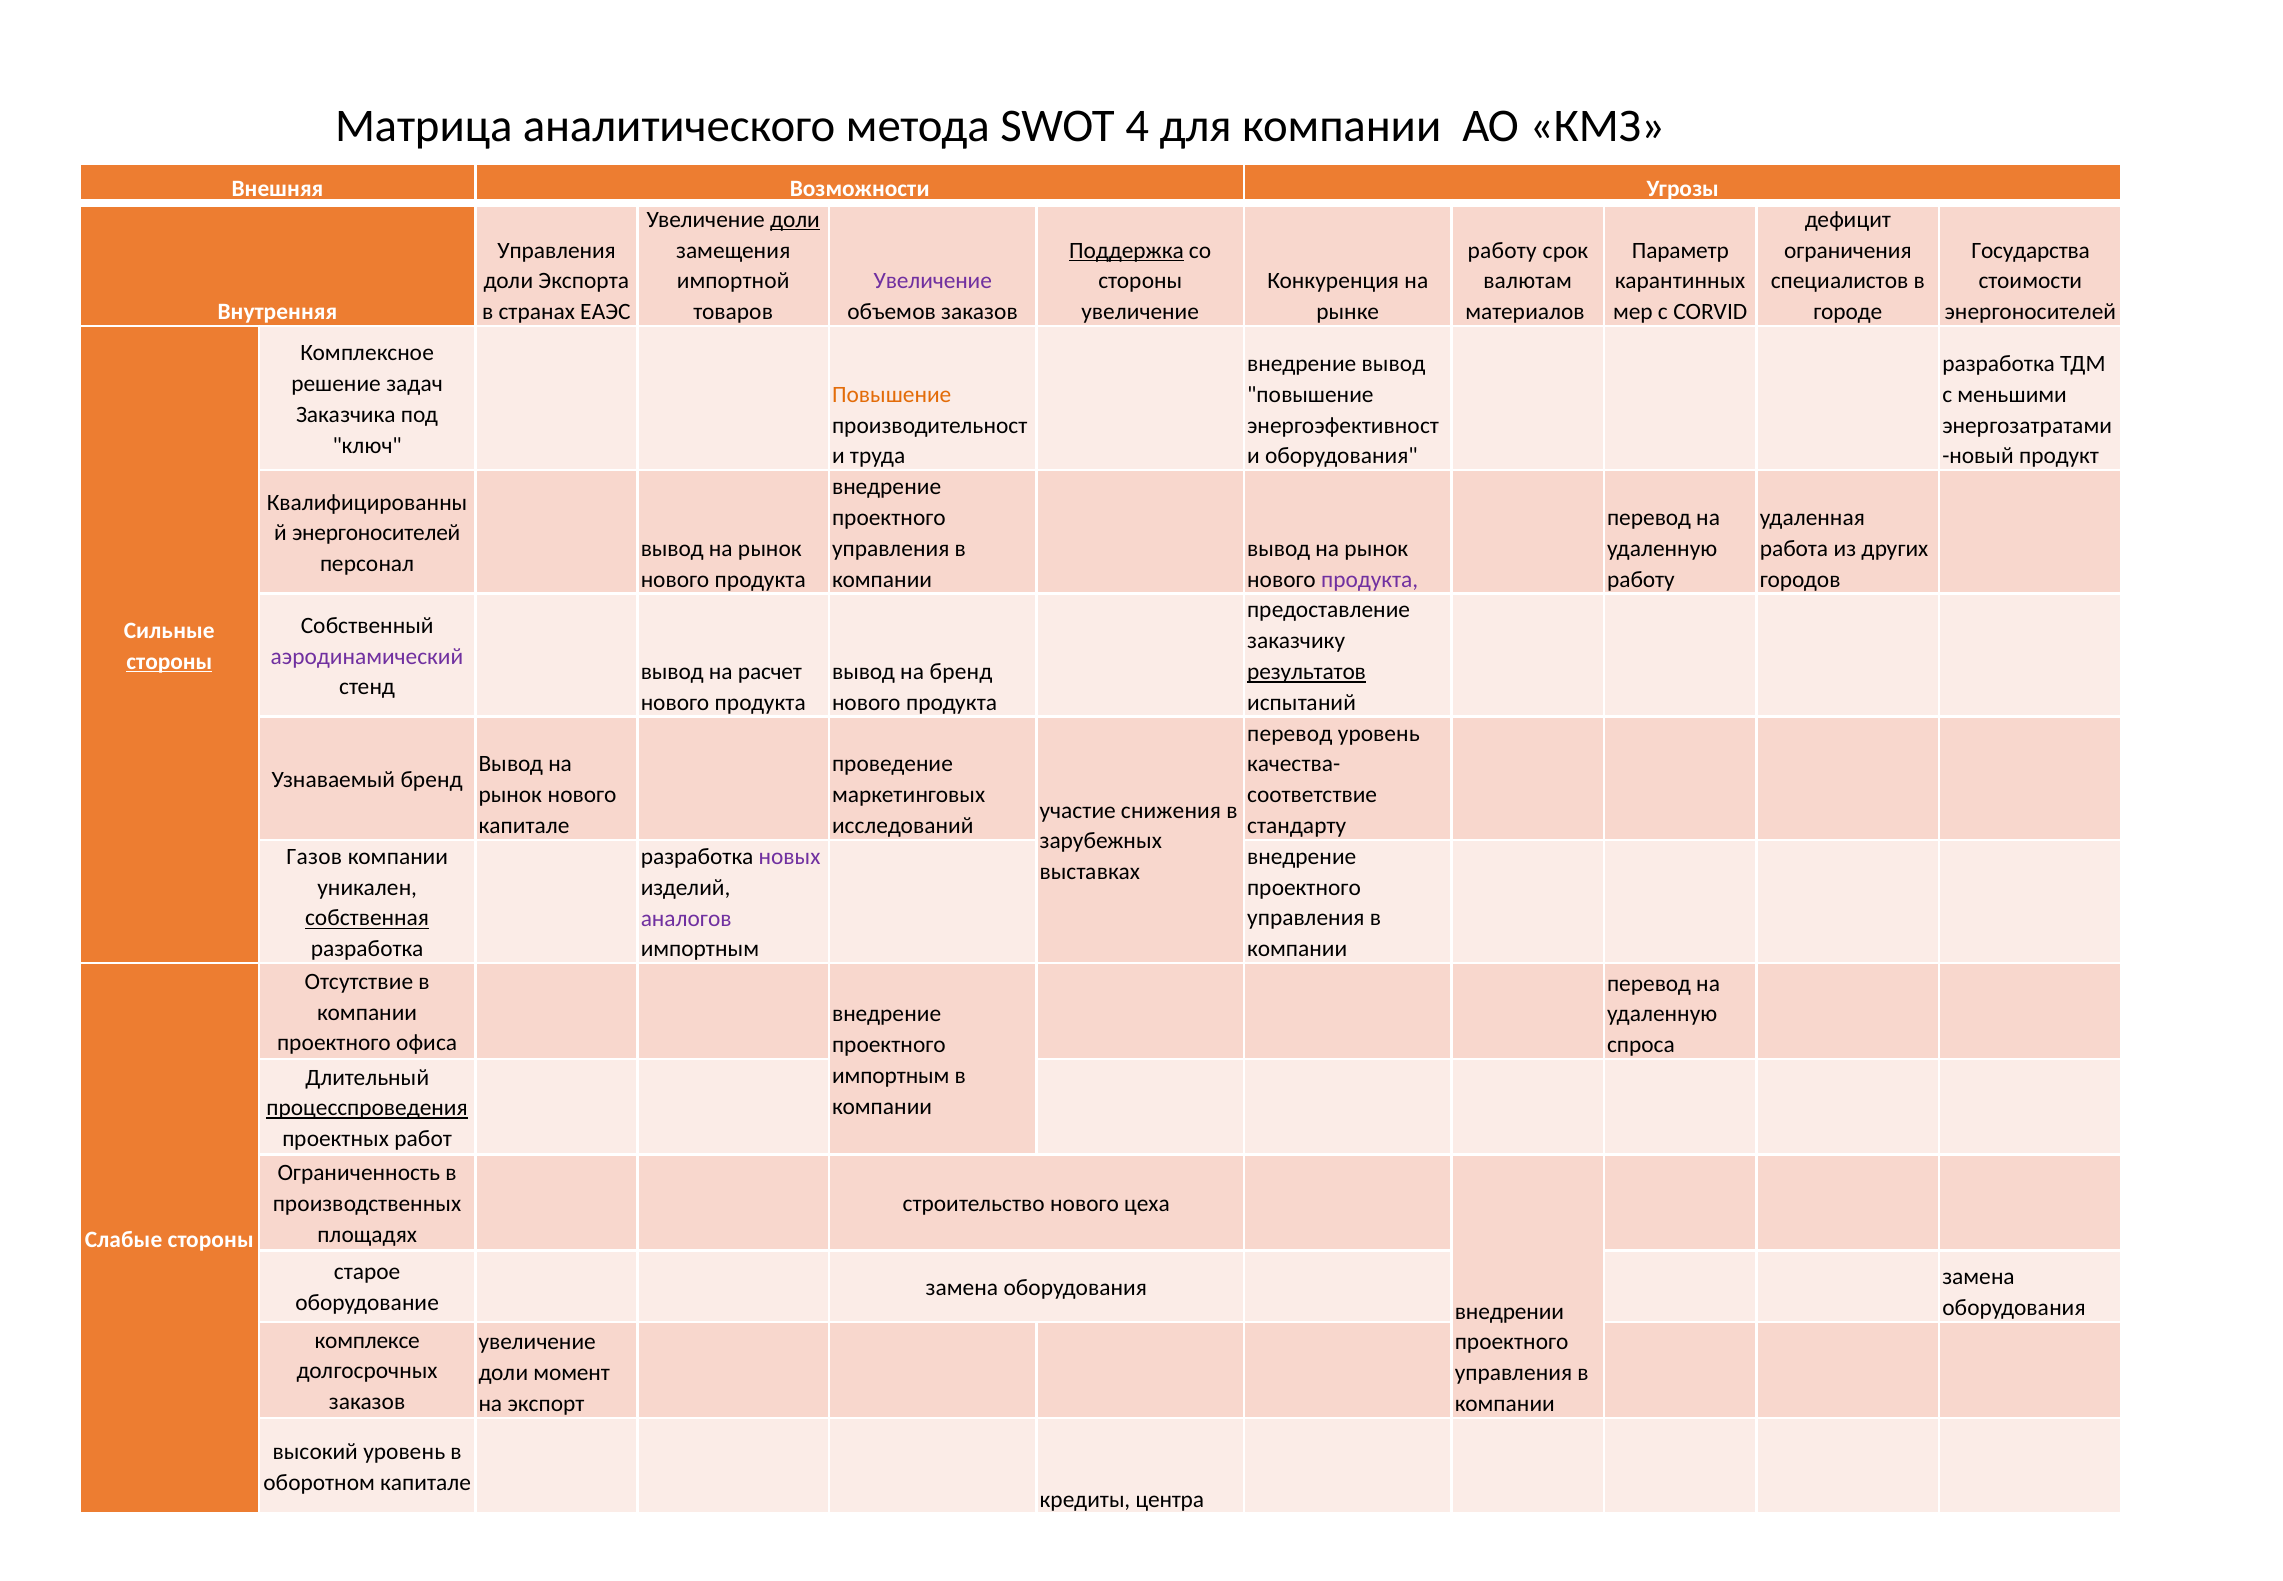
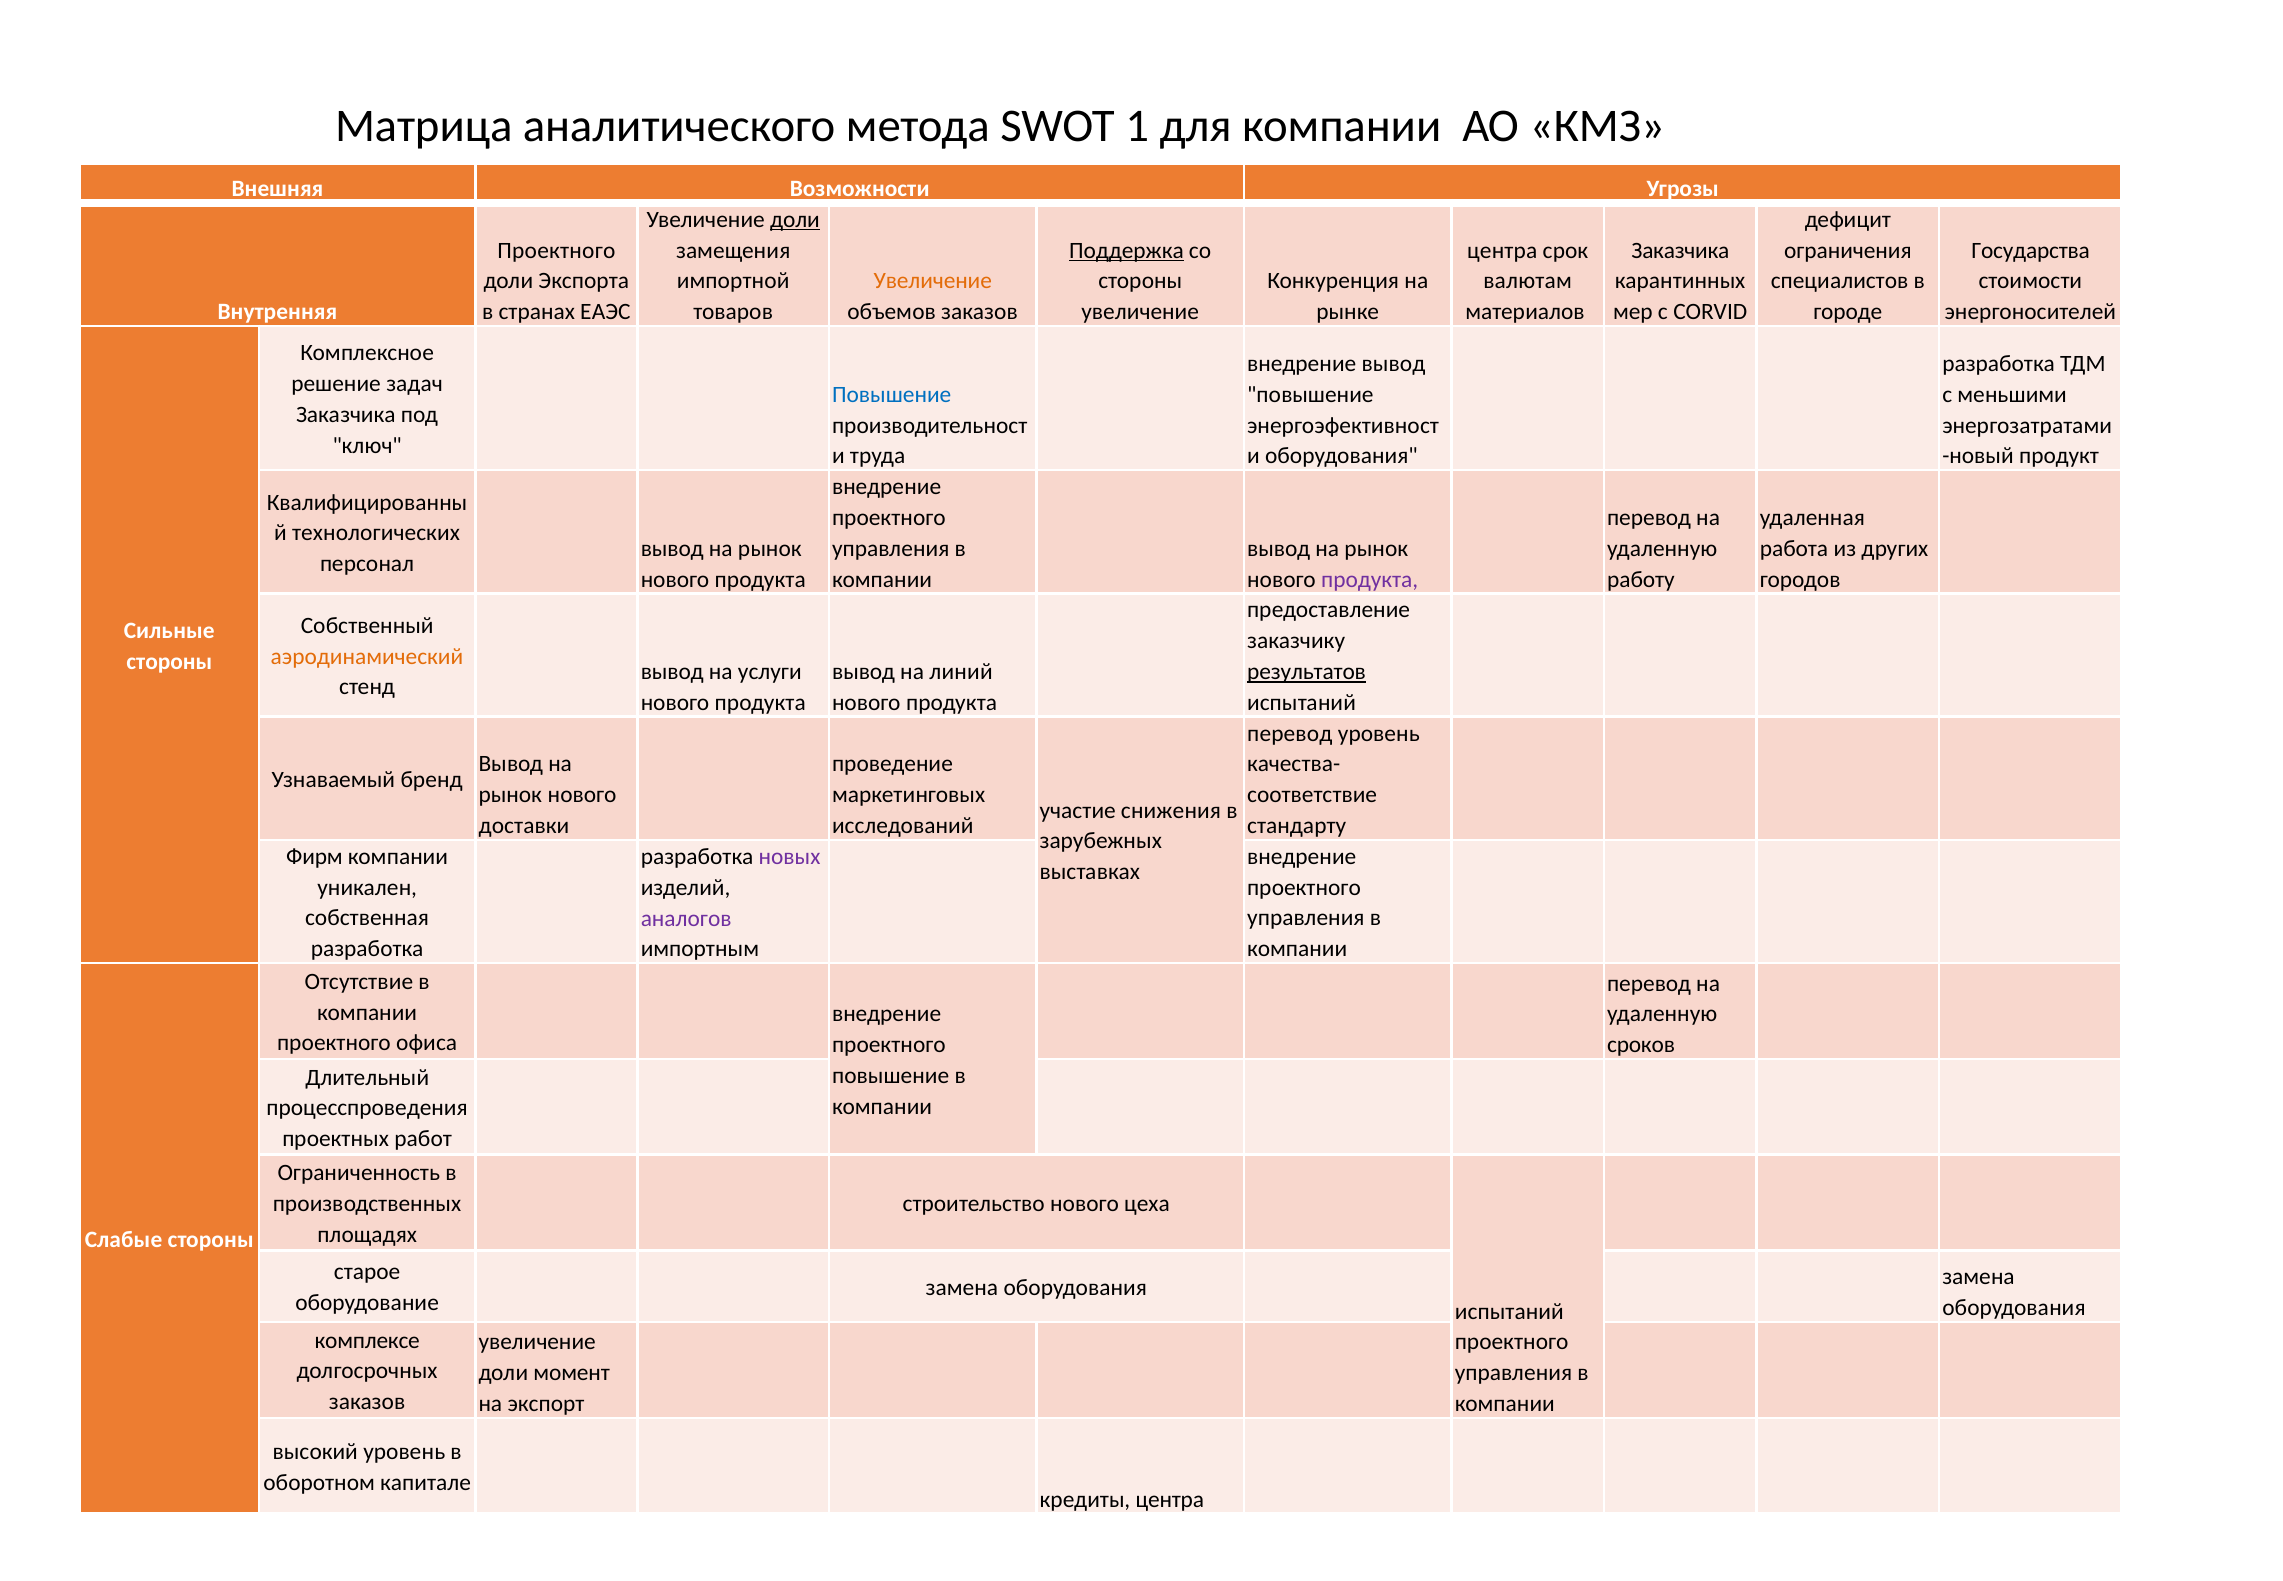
4: 4 -> 1
Управления at (557, 250): Управления -> Проектного
работу at (1502, 250): работу -> центра
Параметр at (1680, 250): Параметр -> Заказчика
Увеличение at (933, 281) colour: purple -> orange
Повышение at (892, 394) colour: orange -> blue
энергоносителей at (376, 533): энергоносителей -> технологических
аэродинамический colour: purple -> orange
стороны at (169, 661) underline: present -> none
расчет: расчет -> услуги
на бренд: бренд -> линий
капитале at (524, 826): капитале -> доставки
Газов: Газов -> Фирм
собственная underline: present -> none
спроса: спроса -> сроков
импортным at (891, 1075): импортным -> повышение
процесспроведения underline: present -> none
внедрении at (1509, 1311): внедрении -> испытаний
